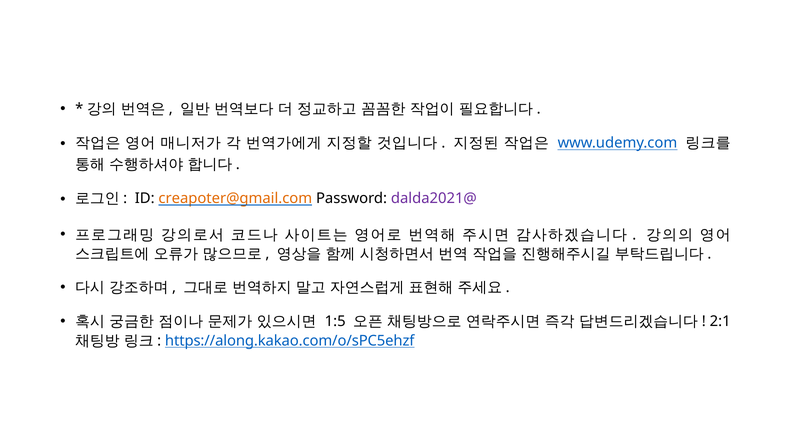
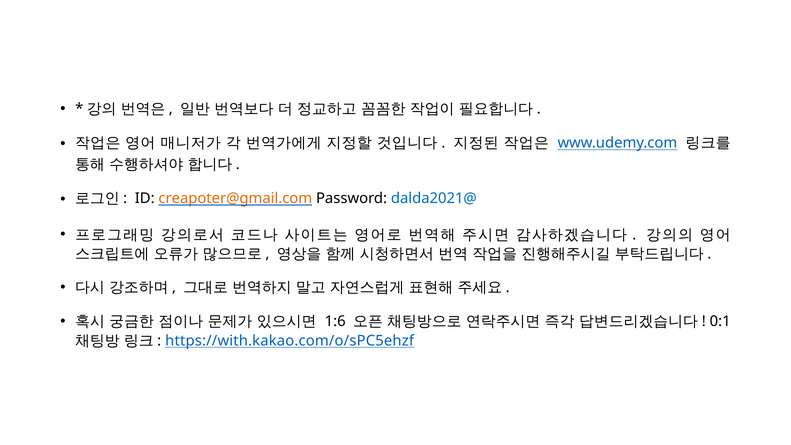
dalda2021@ colour: purple -> blue
1:5: 1:5 -> 1:6
2:1: 2:1 -> 0:1
https://along.kakao.com/o/sPC5ehzf: https://along.kakao.com/o/sPC5ehzf -> https://with.kakao.com/o/sPC5ehzf
